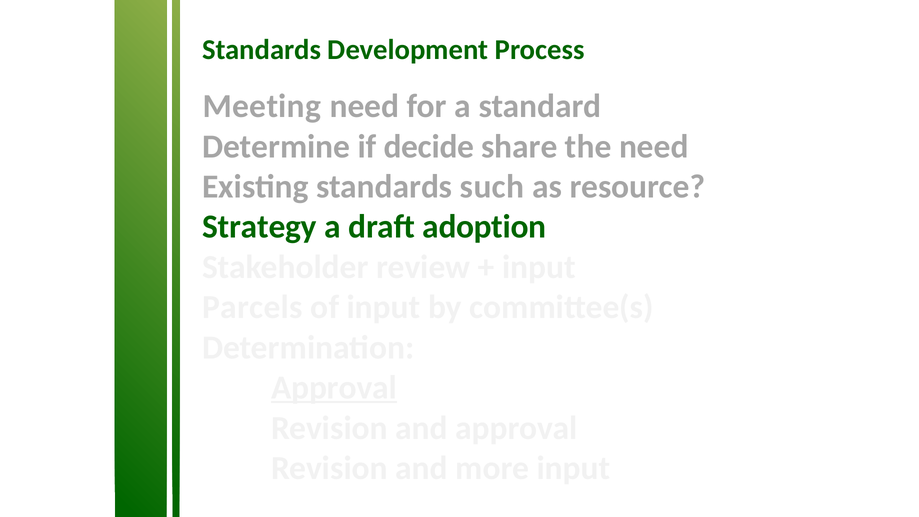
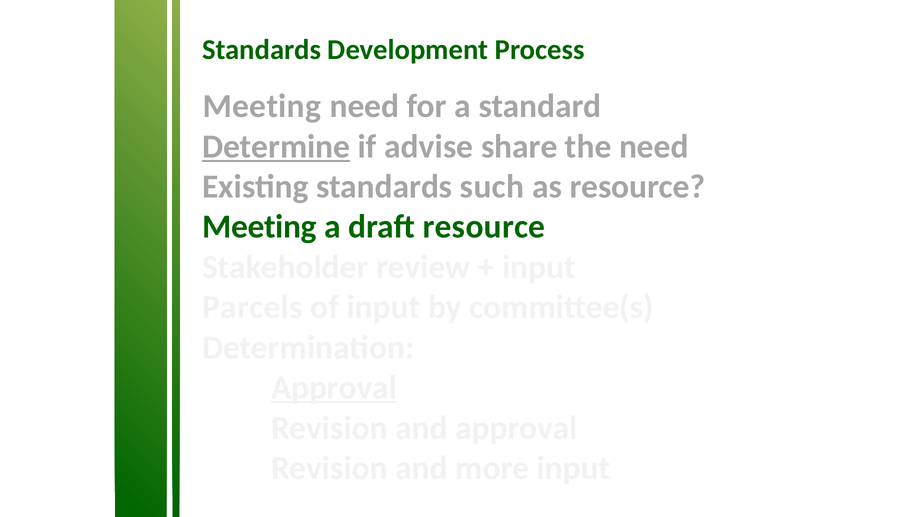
Determine underline: none -> present
decide: decide -> advise
Strategy at (259, 227): Strategy -> Meeting
draft adoption: adoption -> resource
